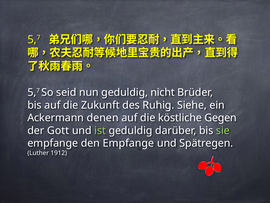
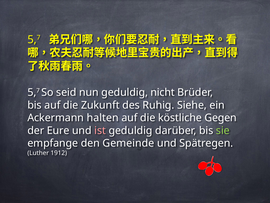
denen: denen -> halten
Gott: Gott -> Eure
ist colour: light green -> pink
den Empfange: Empfange -> Gemeinde
